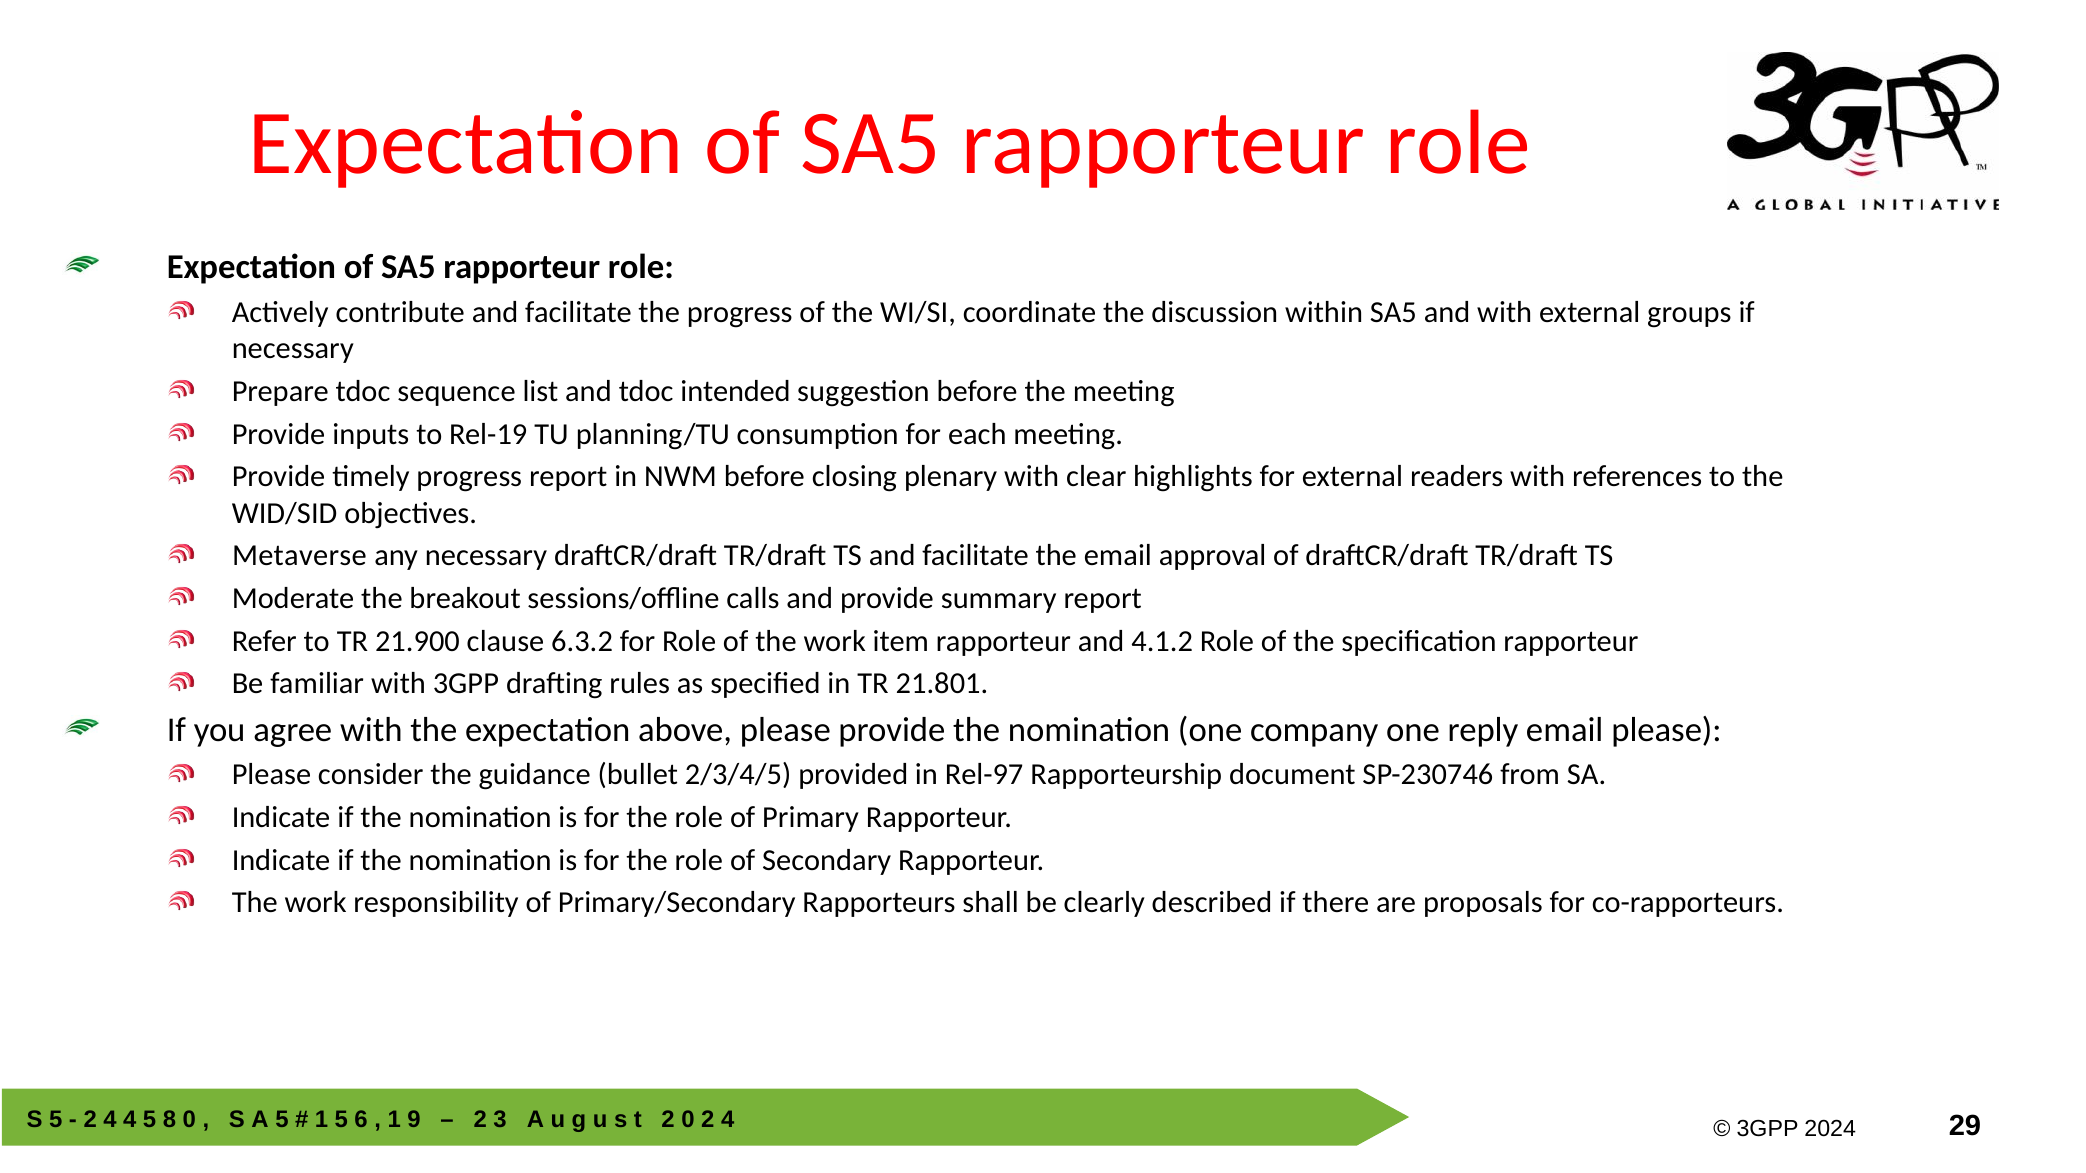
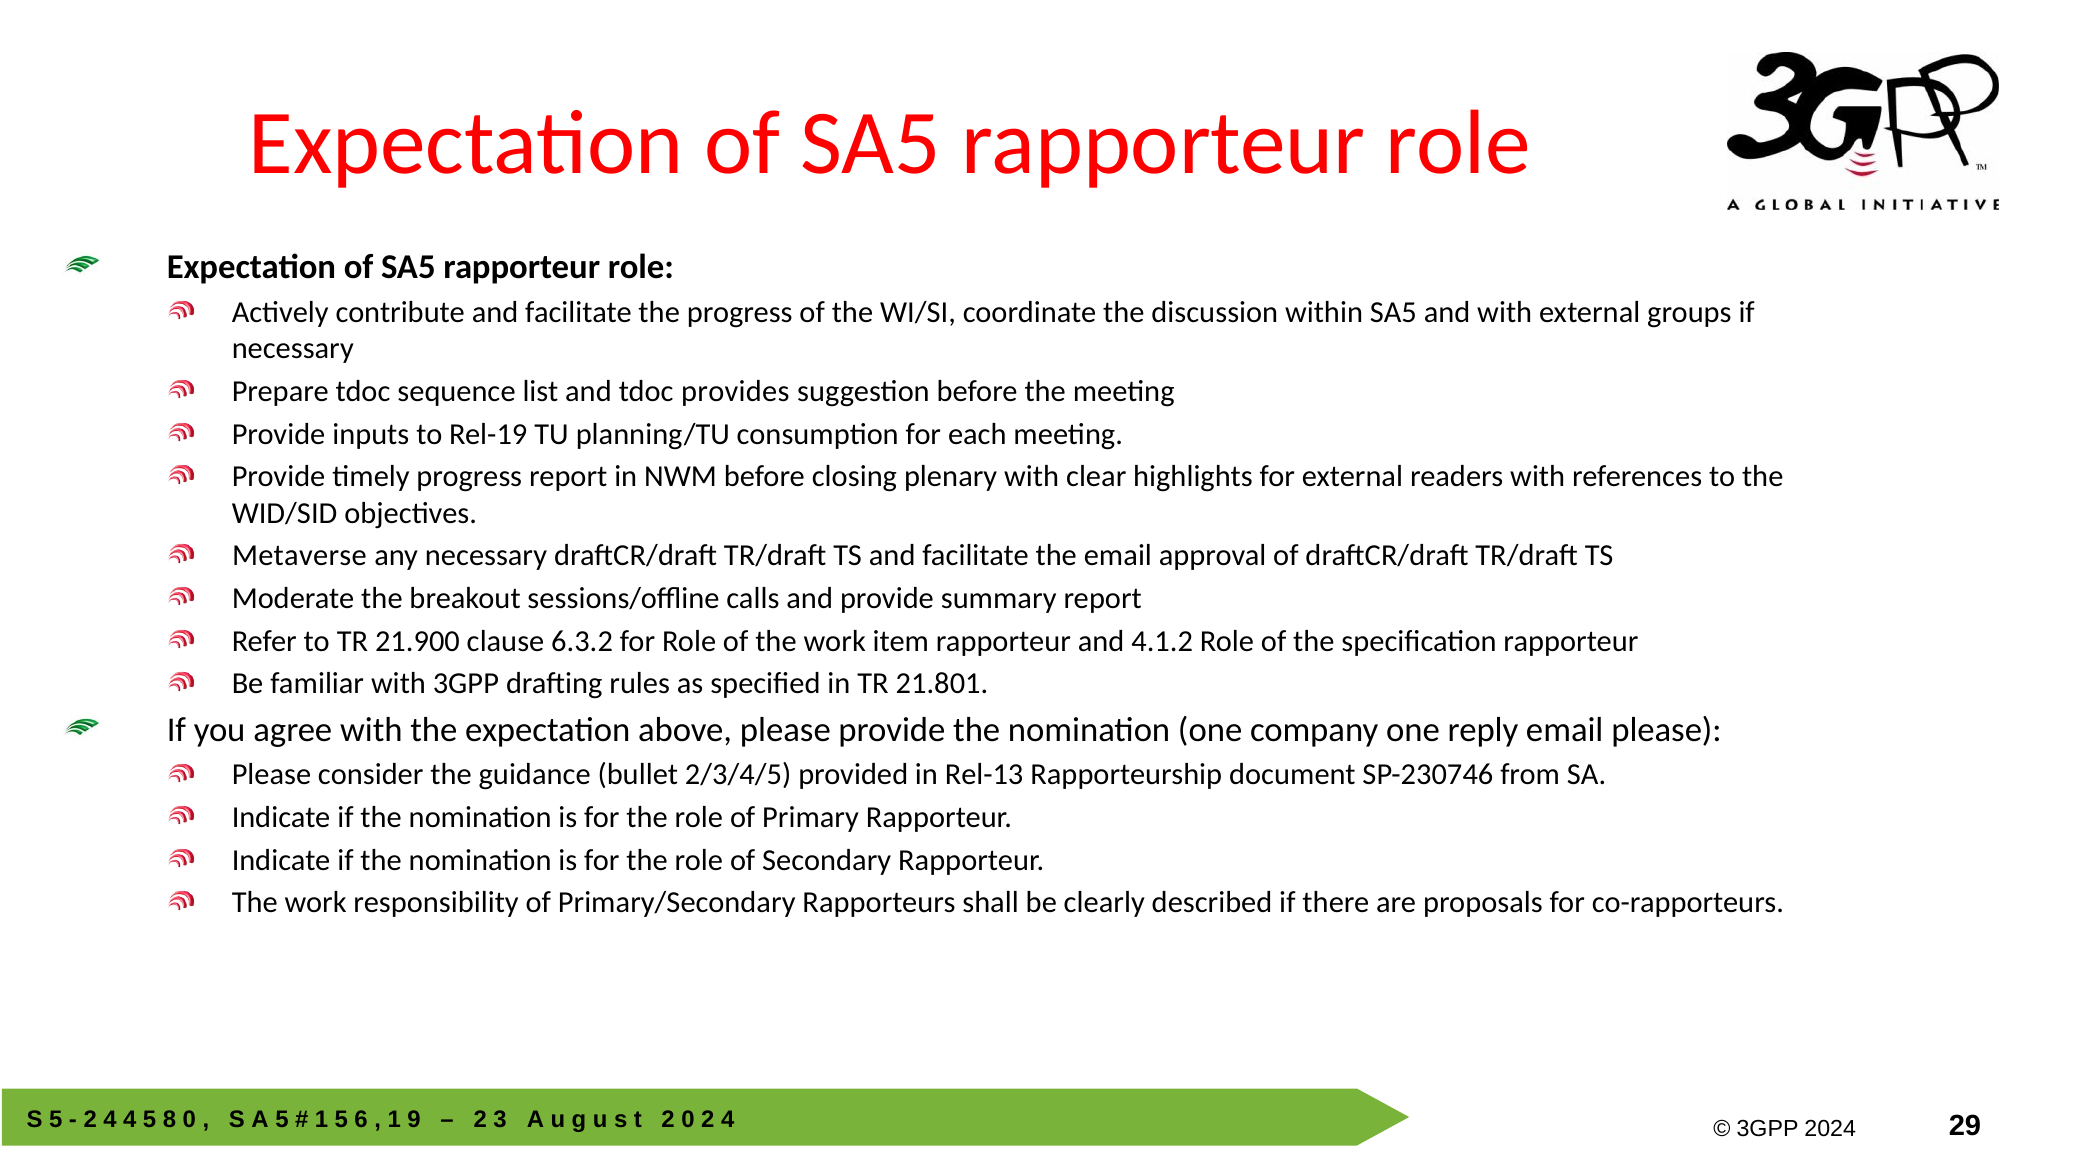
intended: intended -> provides
Rel-97: Rel-97 -> Rel-13
